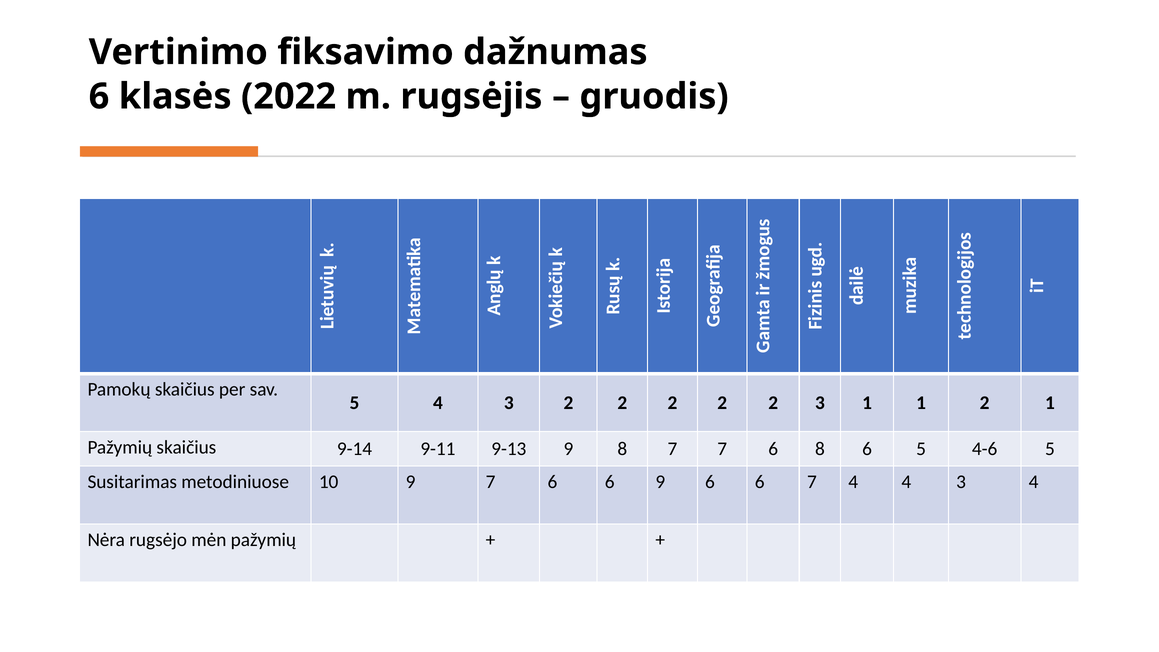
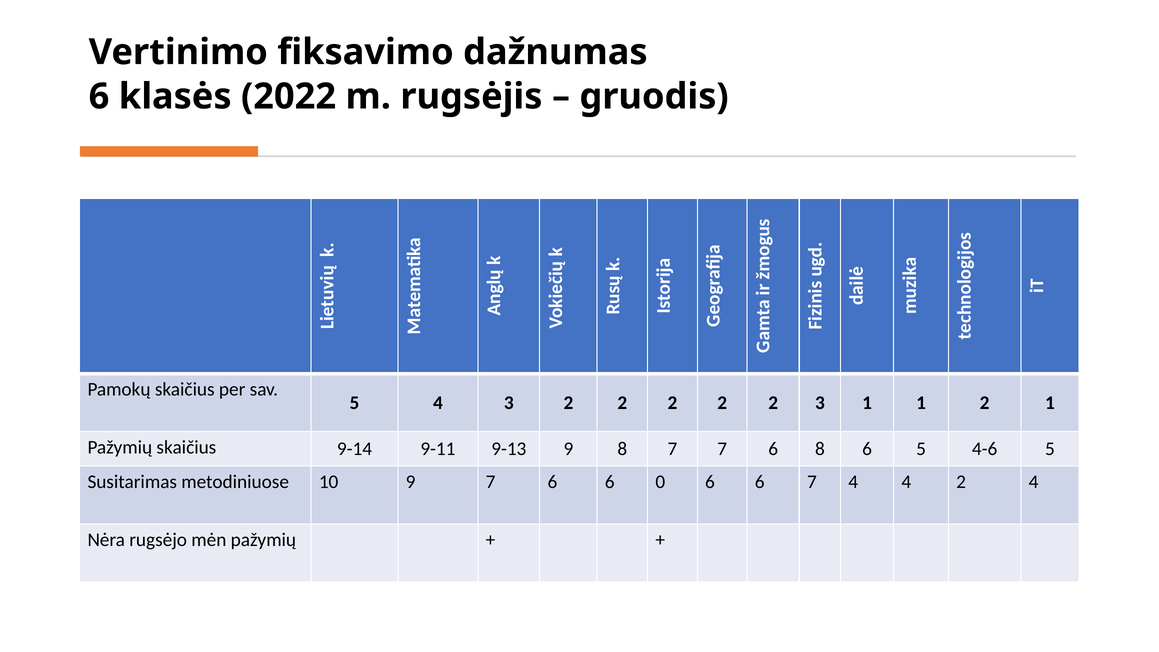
6 9: 9 -> 0
4 4 3: 3 -> 2
